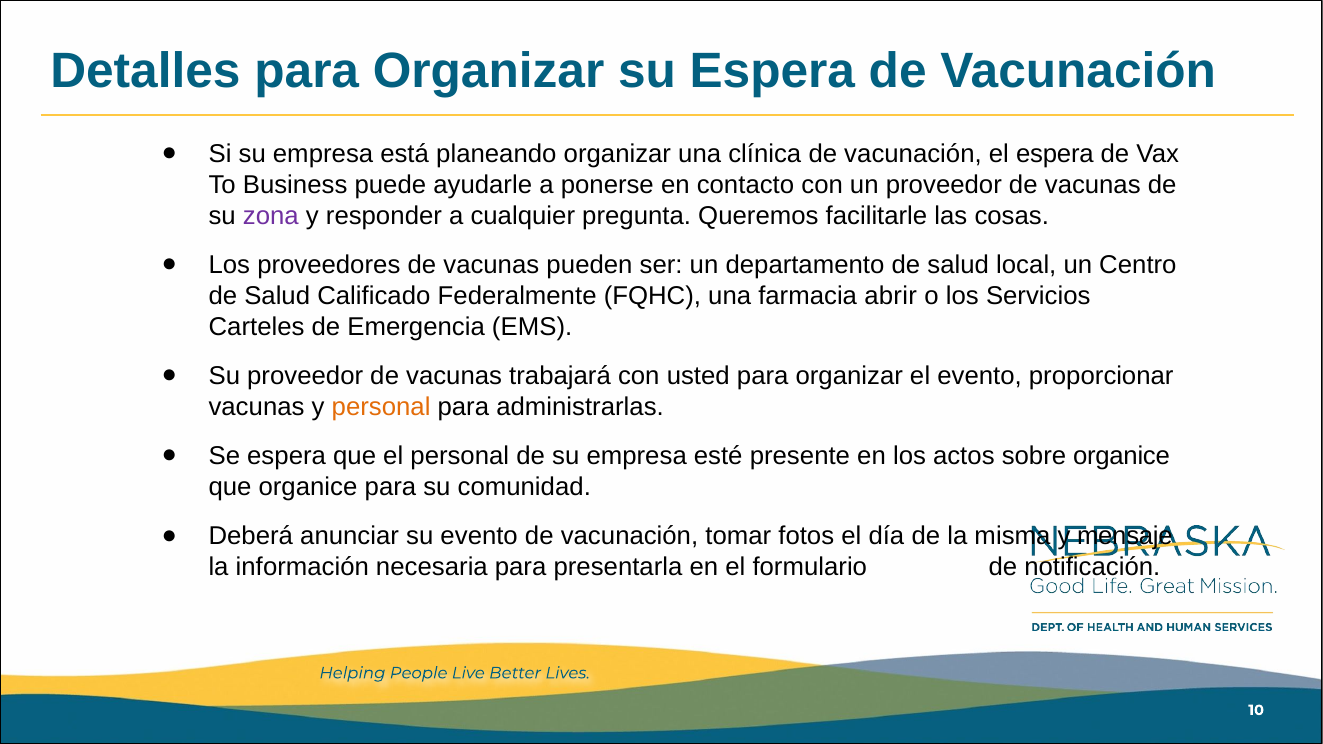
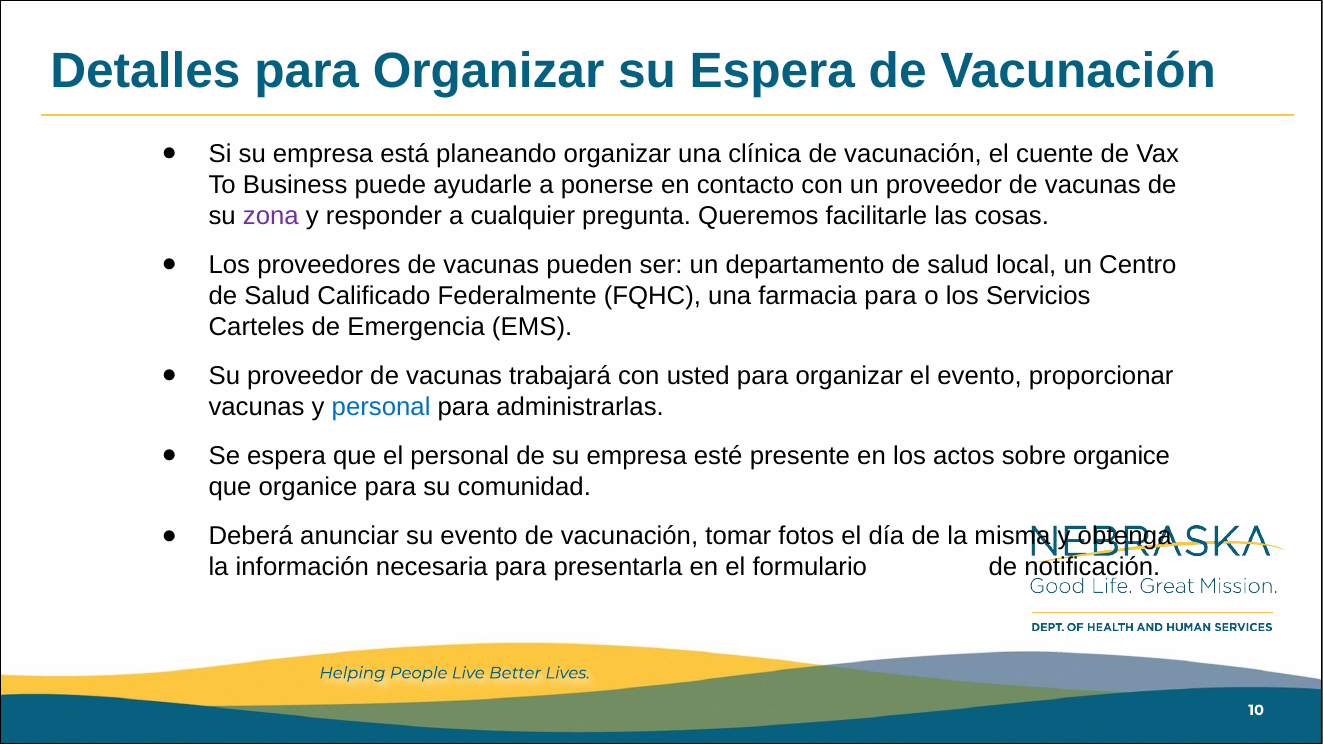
el espera: espera -> cuente
farmacia abrir: abrir -> para
personal at (381, 407) colour: orange -> blue
mensaje: mensaje -> obtenga
